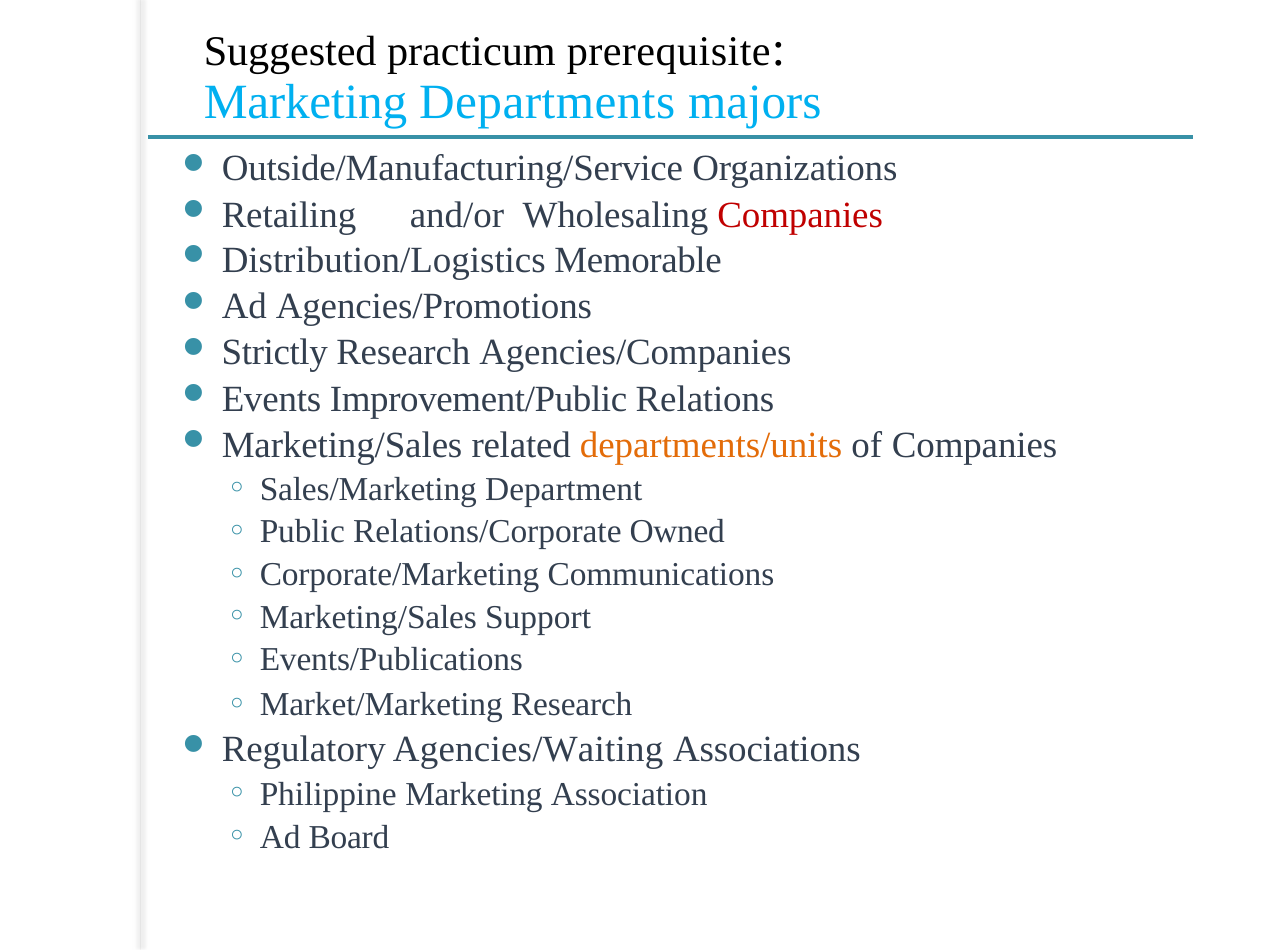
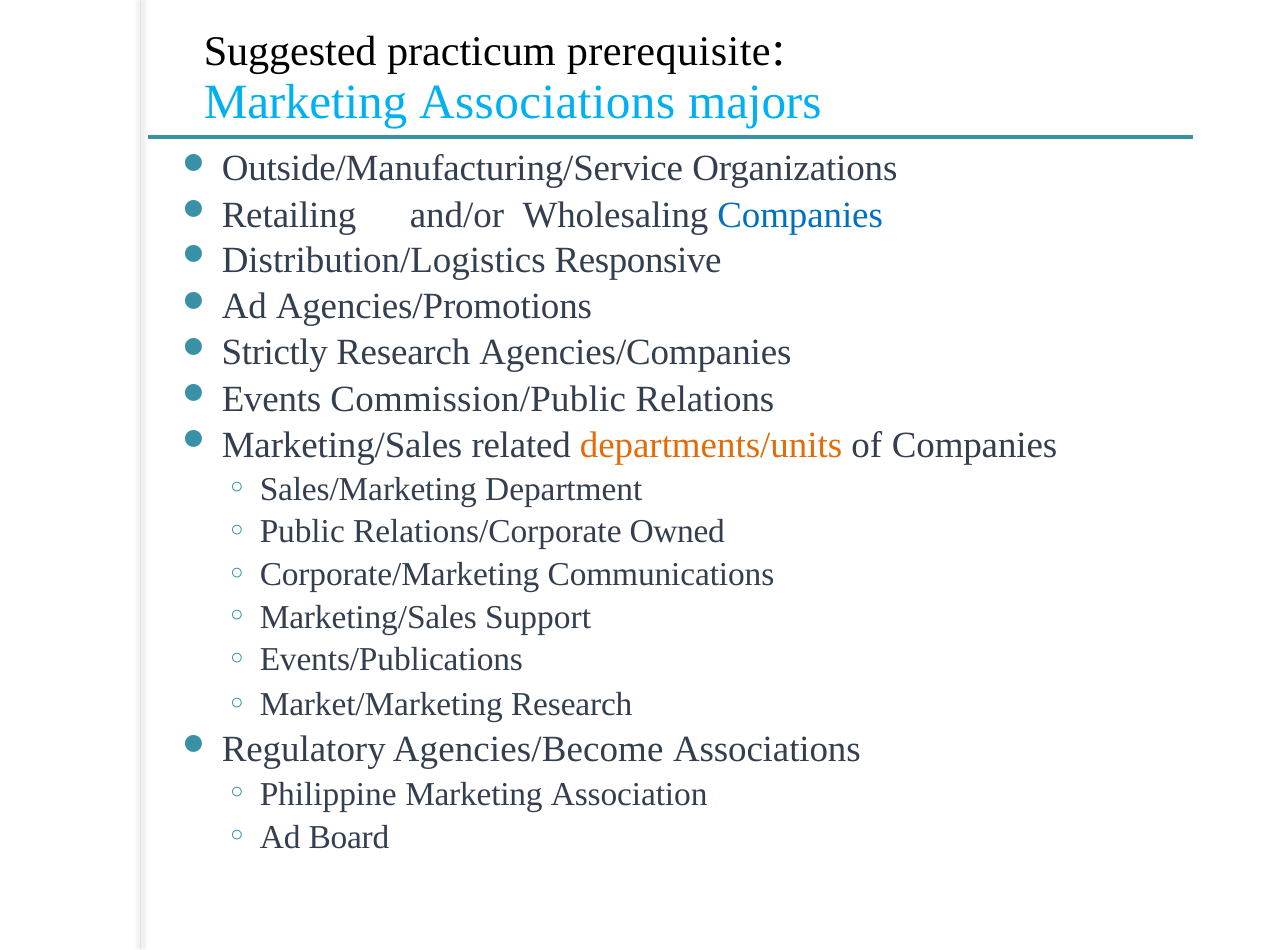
Marketing Departments: Departments -> Associations
Companies at (800, 215) colour: red -> blue
Memorable: Memorable -> Responsive
Improvement/Public: Improvement/Public -> Commission/Public
Agencies/Waiting: Agencies/Waiting -> Agencies/Become
